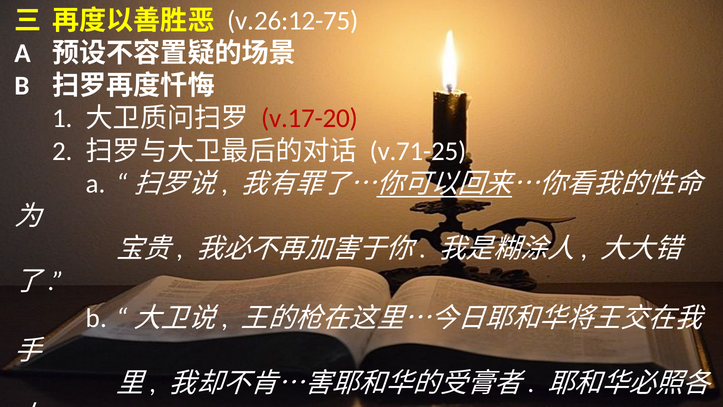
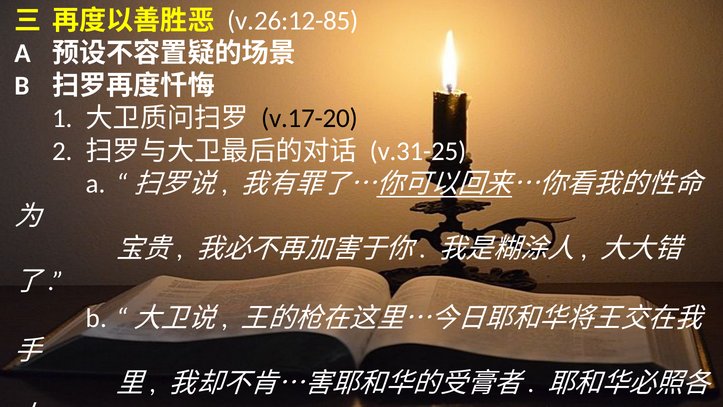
v.26:12-75: v.26:12-75 -> v.26:12-85
v.17-20 colour: red -> black
v.71-25: v.71-25 -> v.31-25
